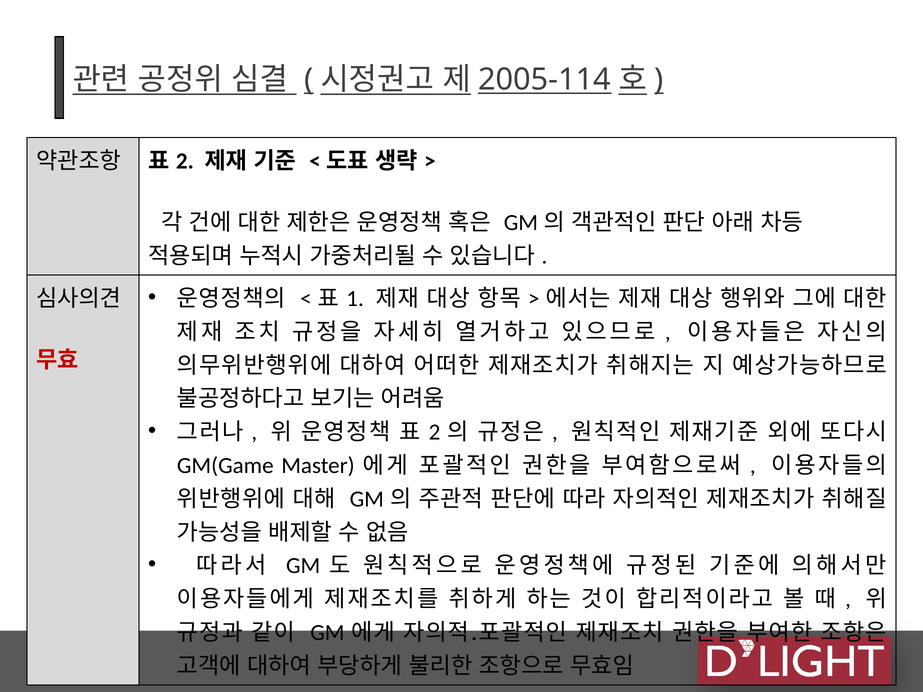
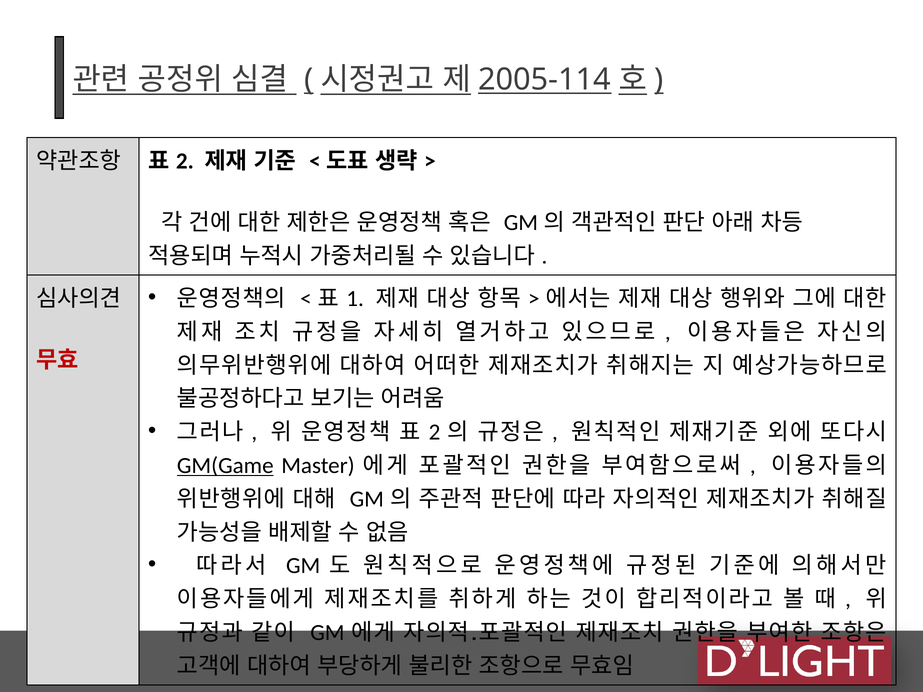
GM(Game underline: none -> present
